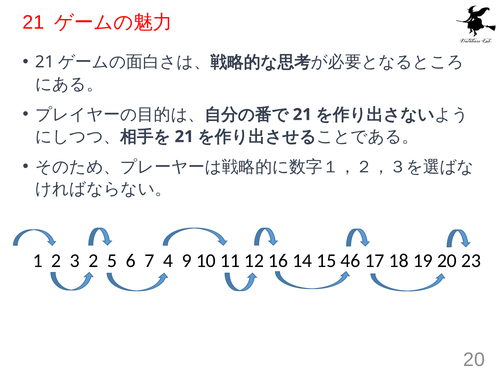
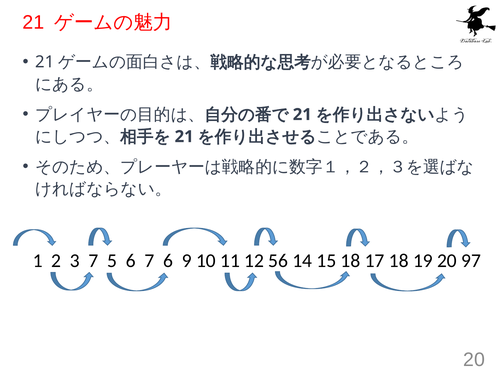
3 2: 2 -> 7
7 4: 4 -> 6
16: 16 -> 56
15 46: 46 -> 18
23: 23 -> 97
